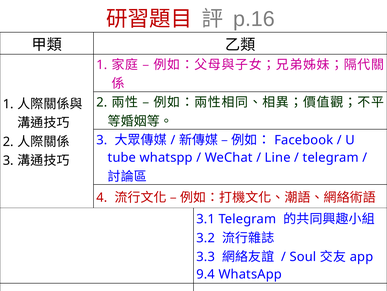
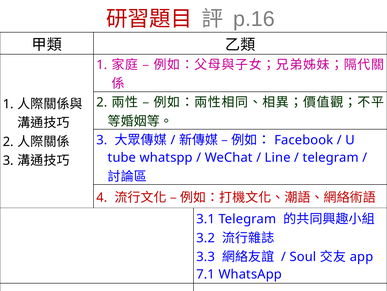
9.4: 9.4 -> 7.1
